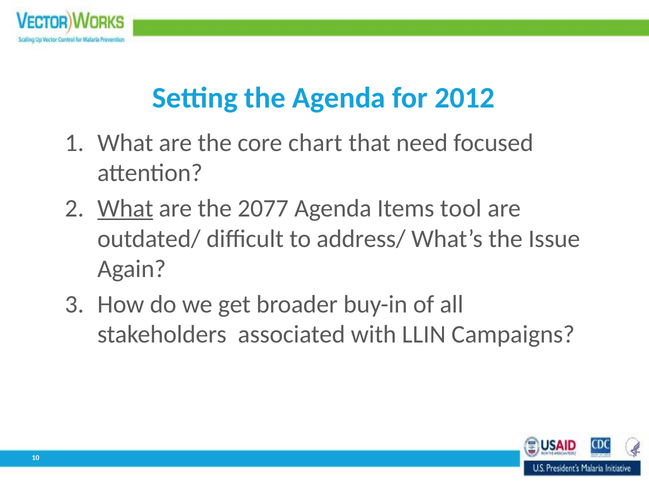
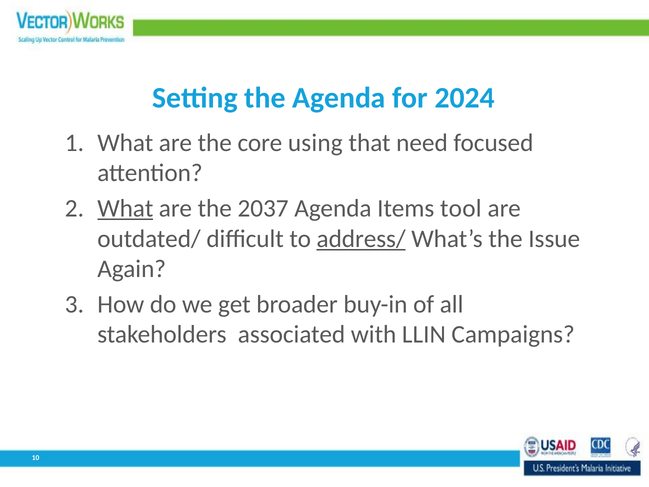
2012: 2012 -> 2024
chart: chart -> using
2077: 2077 -> 2037
address/ underline: none -> present
